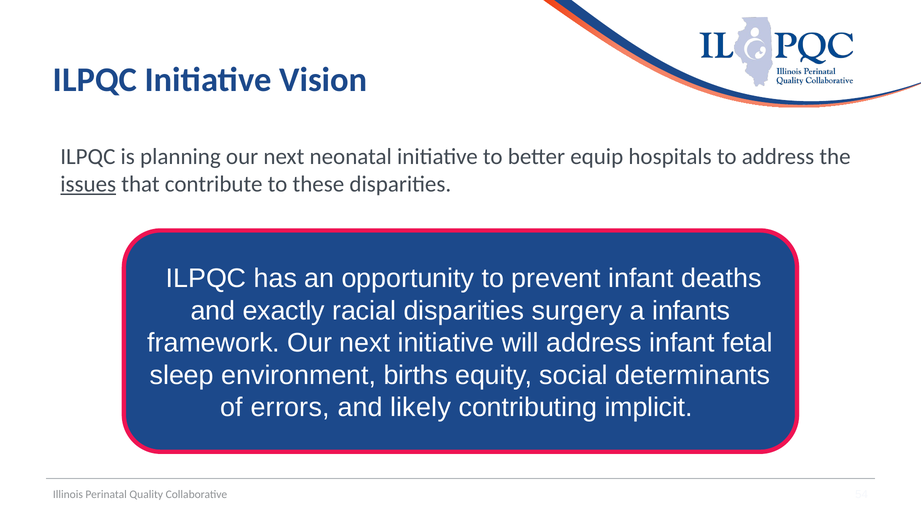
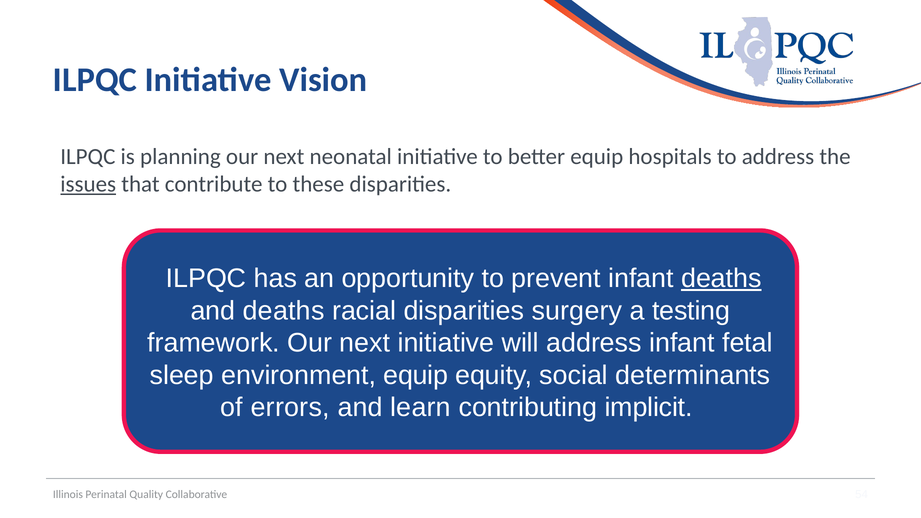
deaths at (721, 279) underline: none -> present
and exactly: exactly -> deaths
infants: infants -> testing
environment births: births -> equip
likely: likely -> learn
